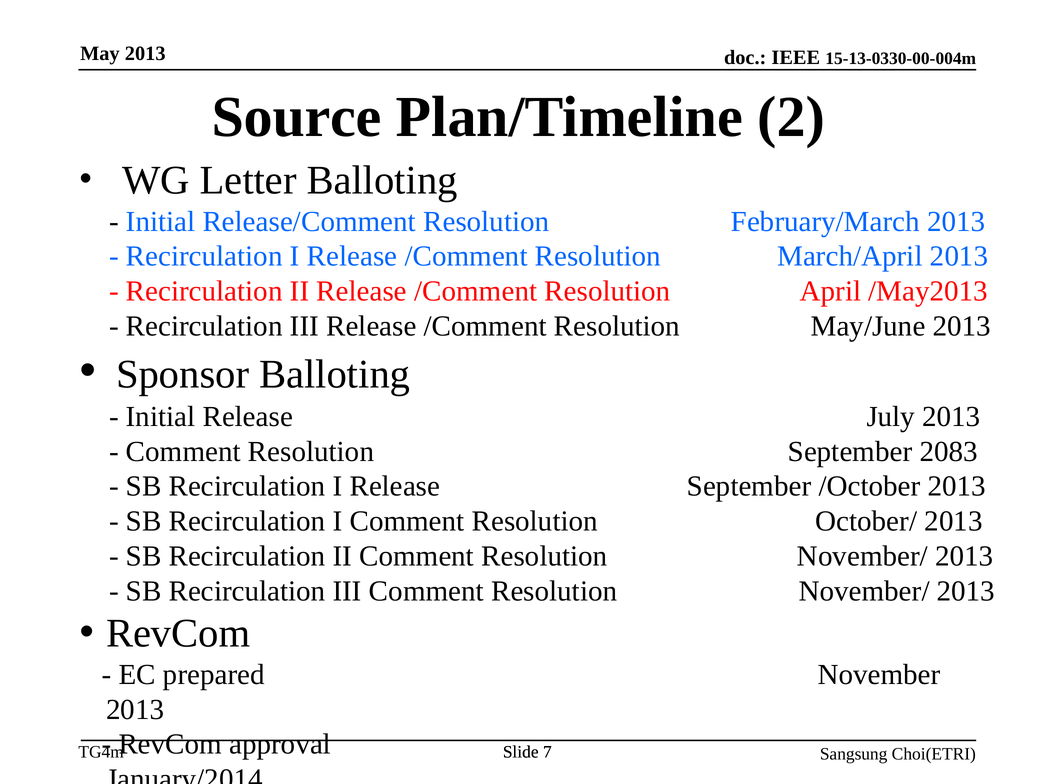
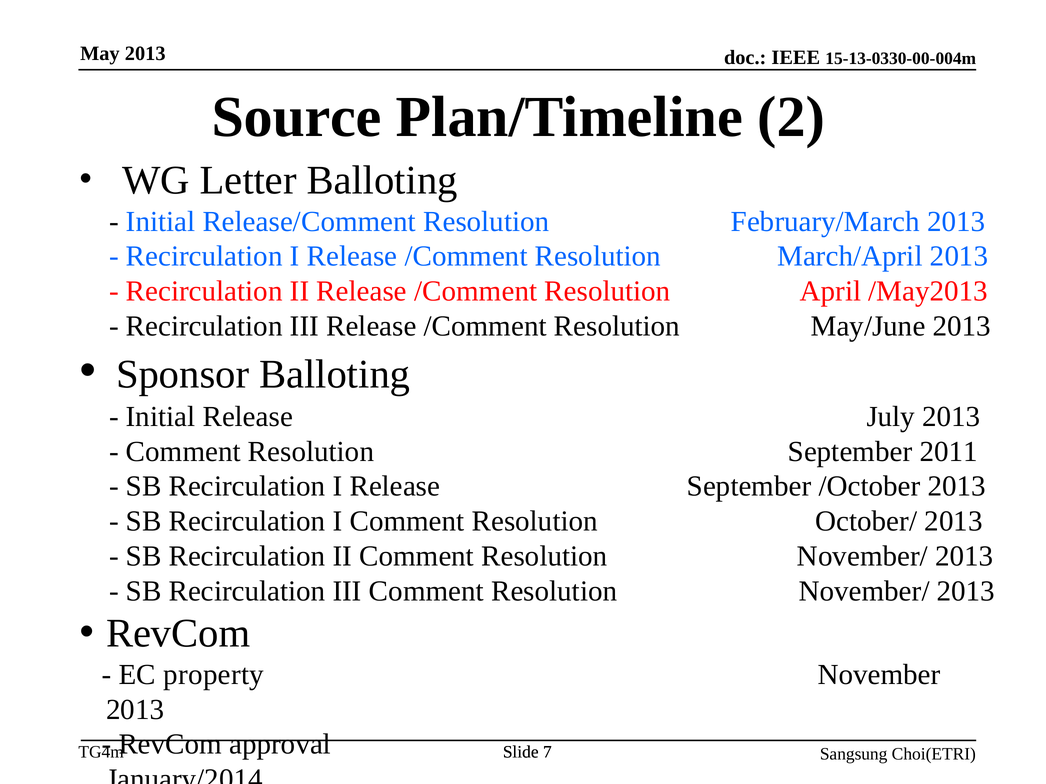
2083: 2083 -> 2011
prepared: prepared -> property
